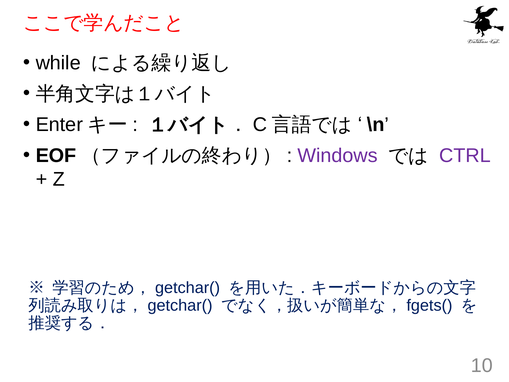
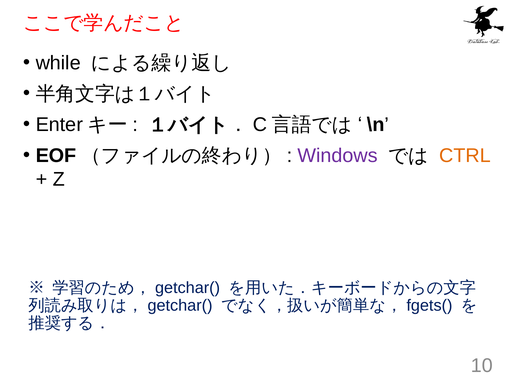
CTRL colour: purple -> orange
